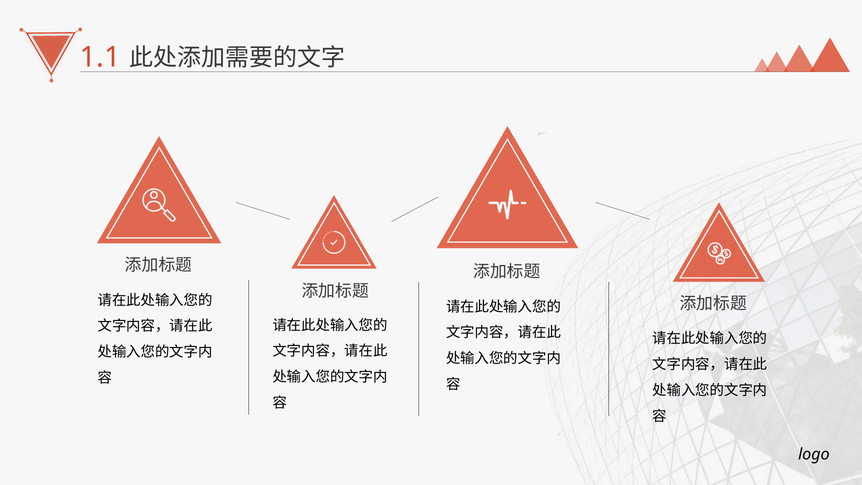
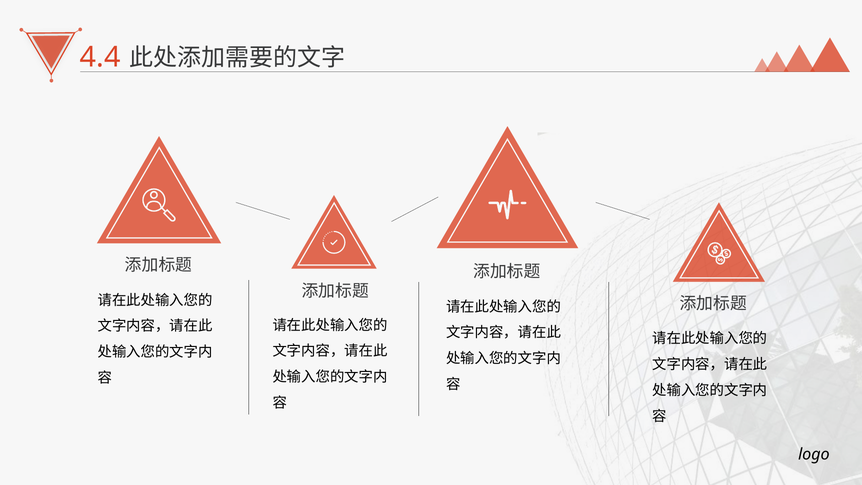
1.1: 1.1 -> 4.4
